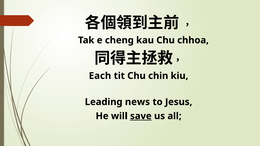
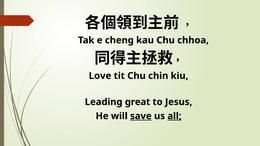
Each: Each -> Love
news: news -> great
all underline: none -> present
